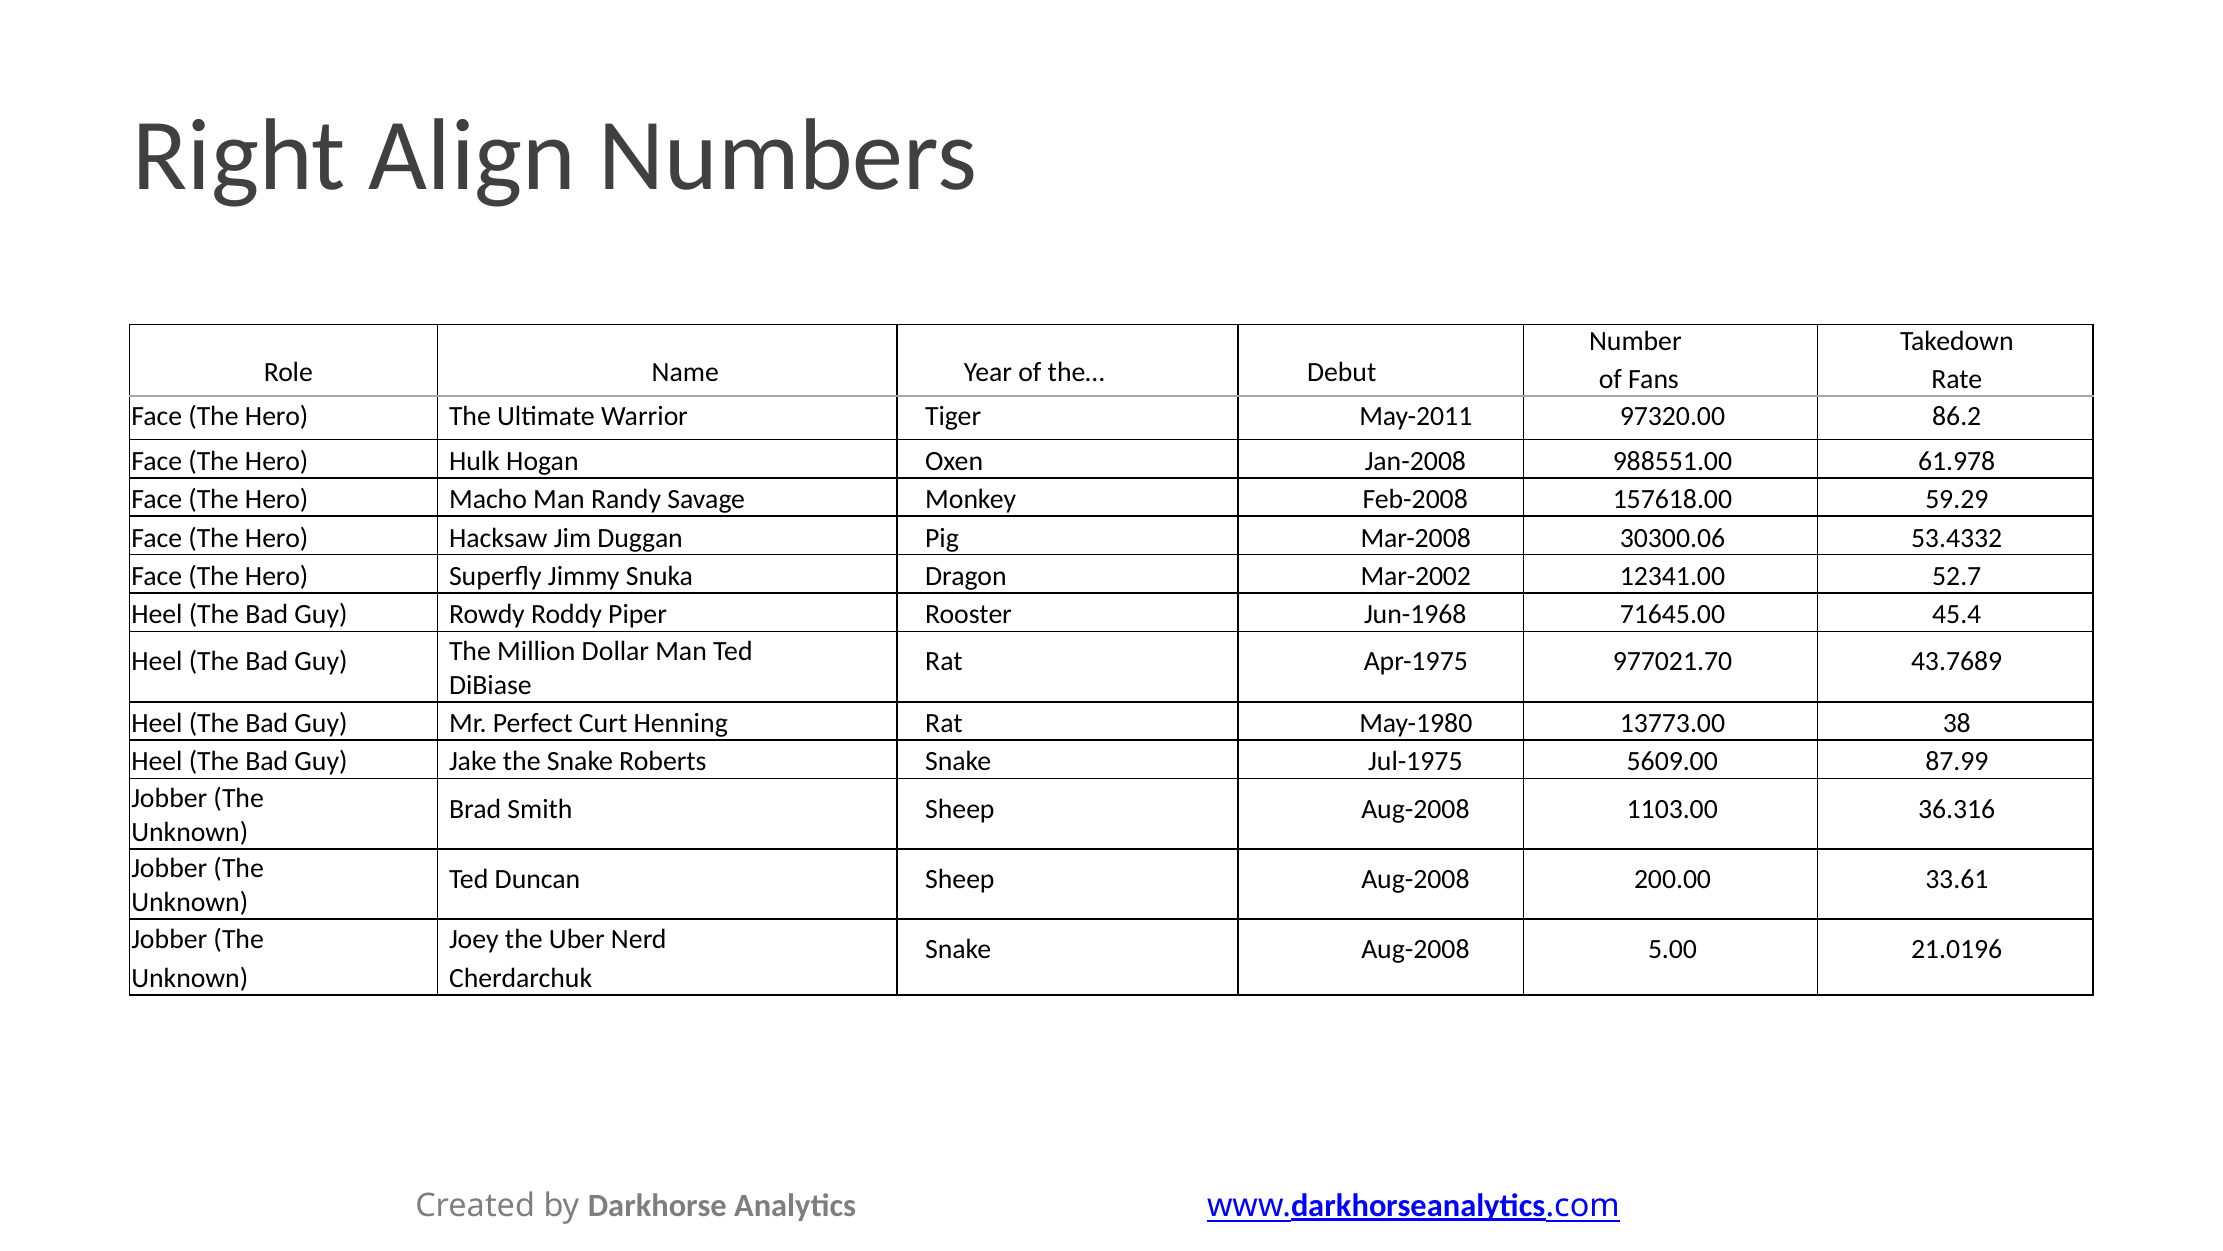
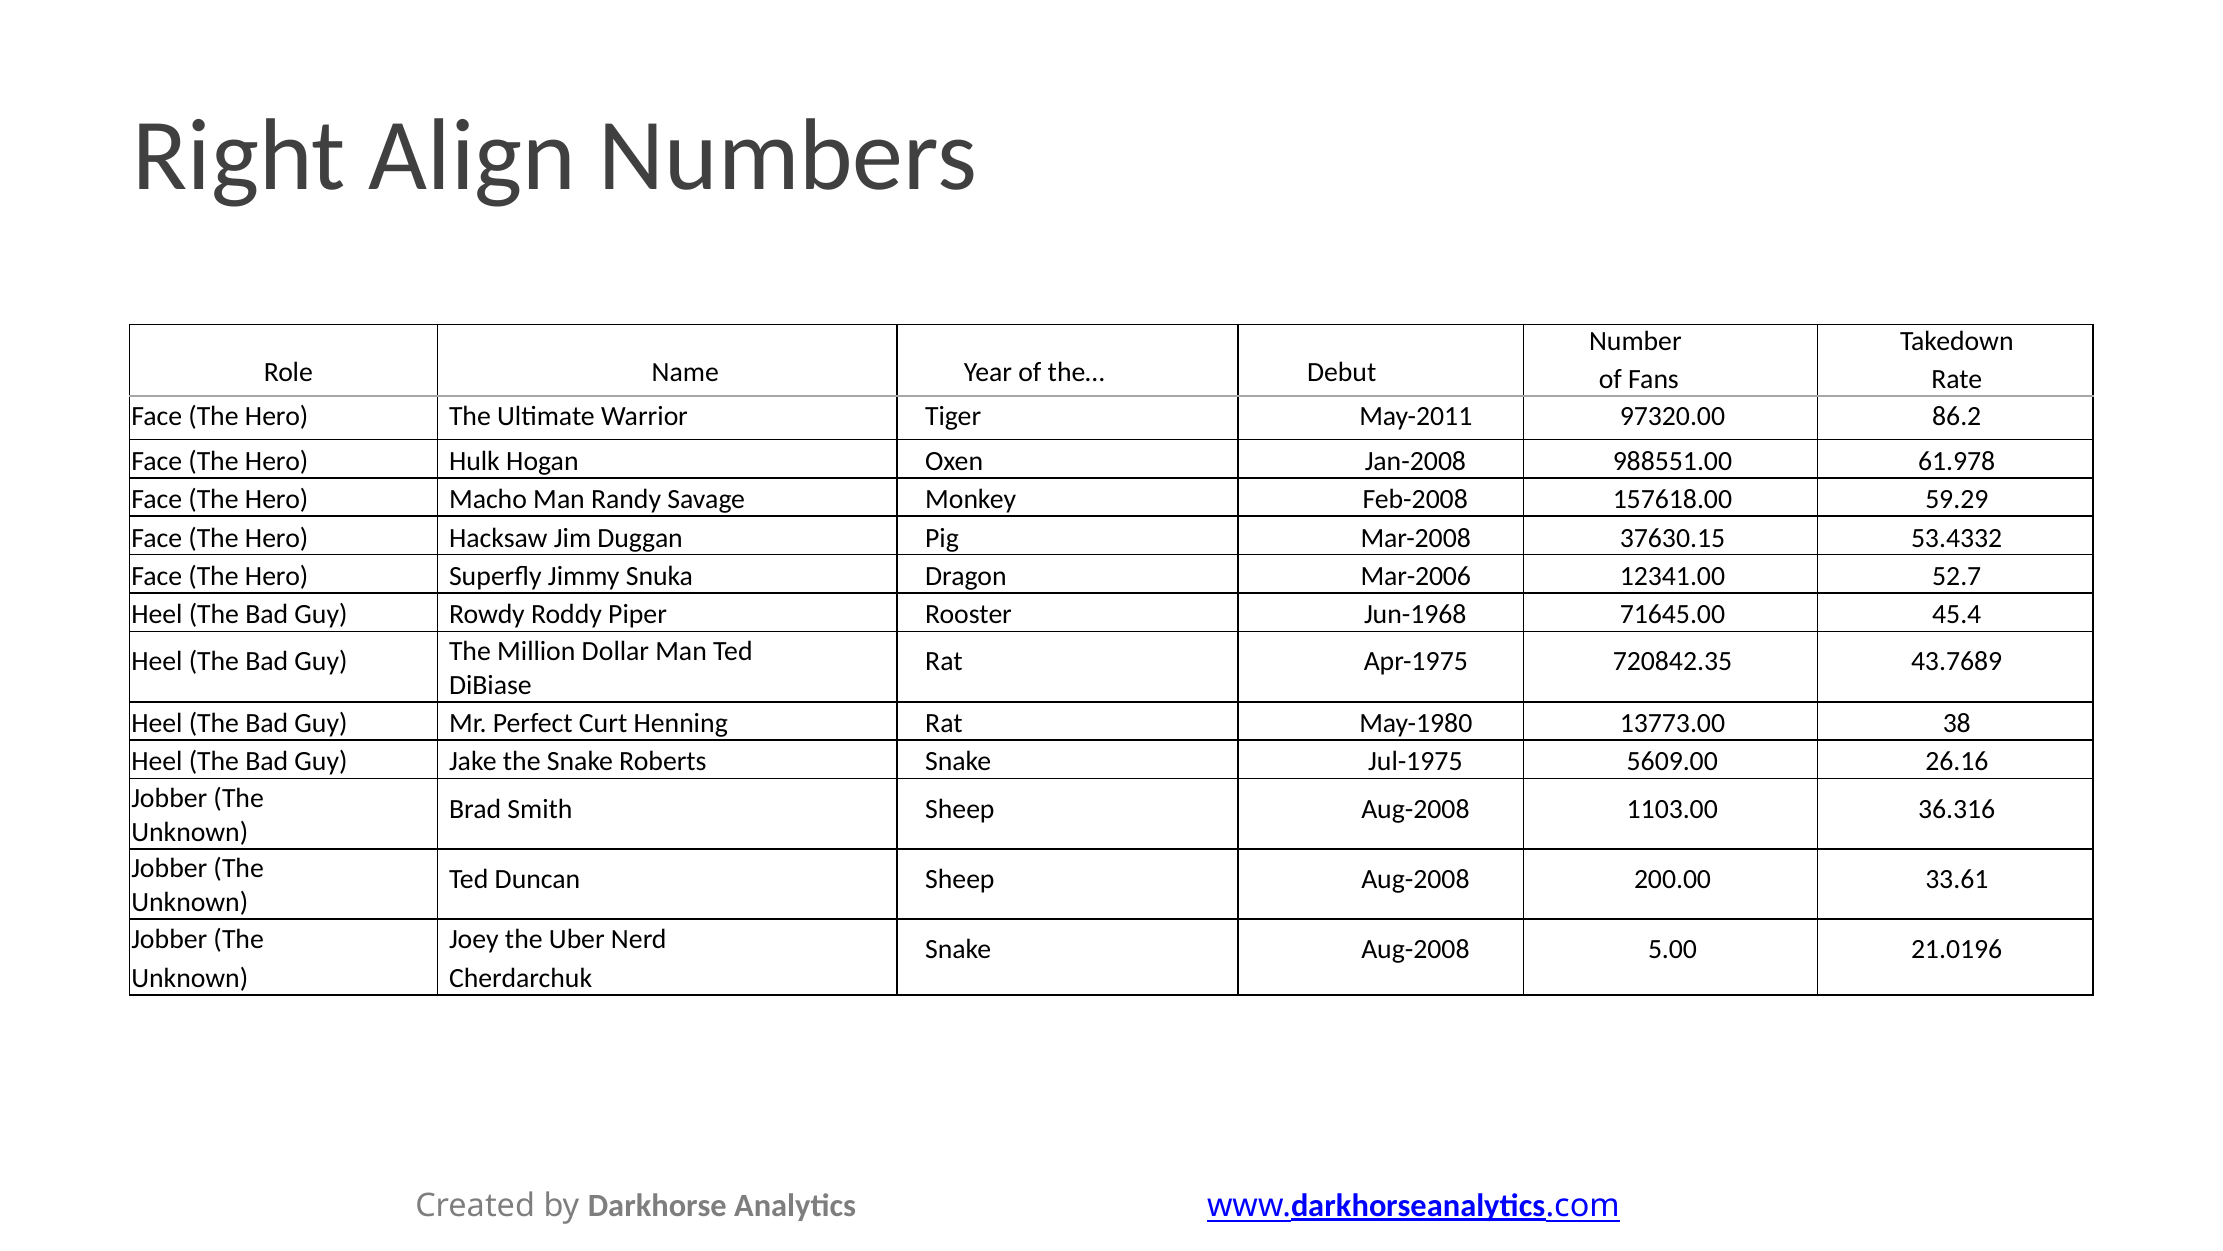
30300.06: 30300.06 -> 37630.15
Mar-2002: Mar-2002 -> Mar-2006
977021.70: 977021.70 -> 720842.35
87.99: 87.99 -> 26.16
